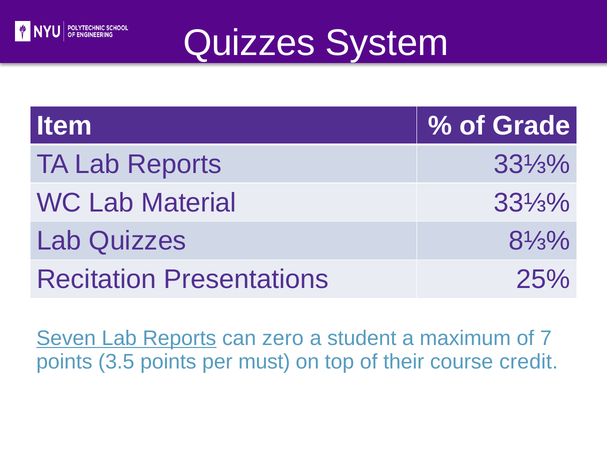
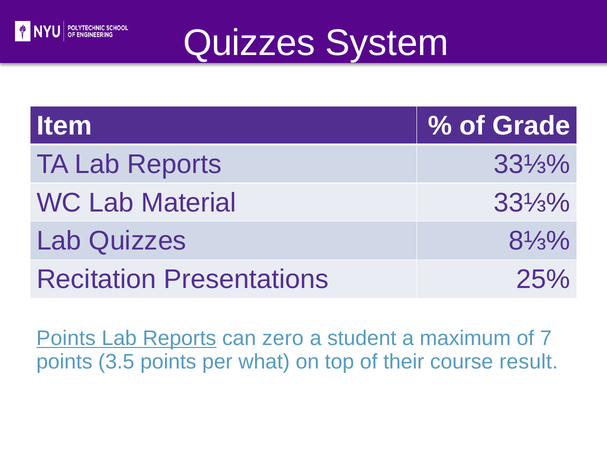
Seven at (66, 339): Seven -> Points
must: must -> what
credit: credit -> result
